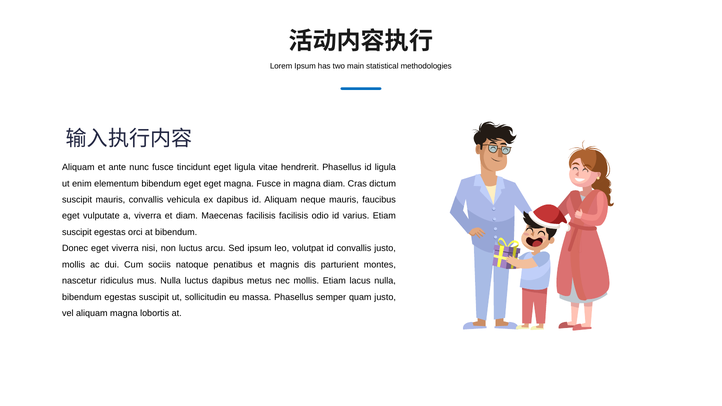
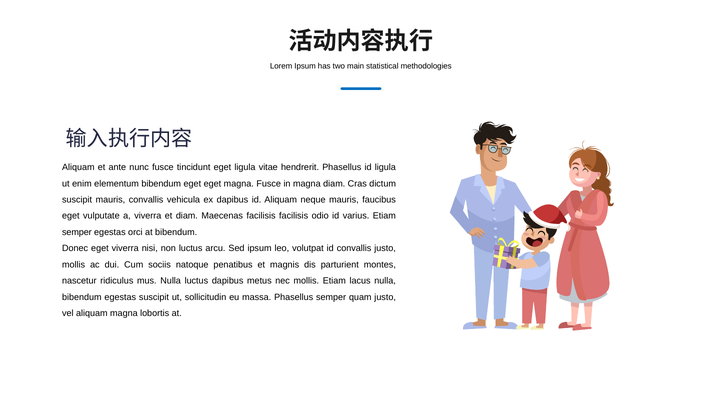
suscipit at (77, 232): suscipit -> semper
